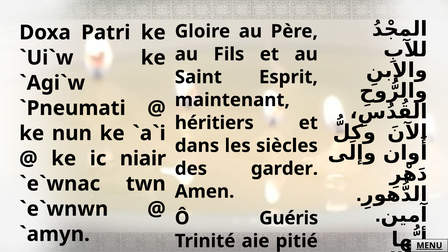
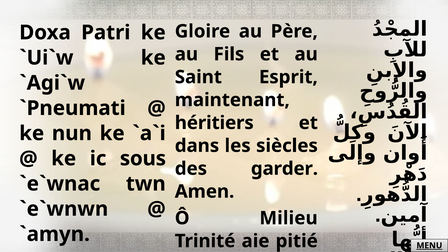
niair: niair -> sous
Guéris: Guéris -> Milieu
